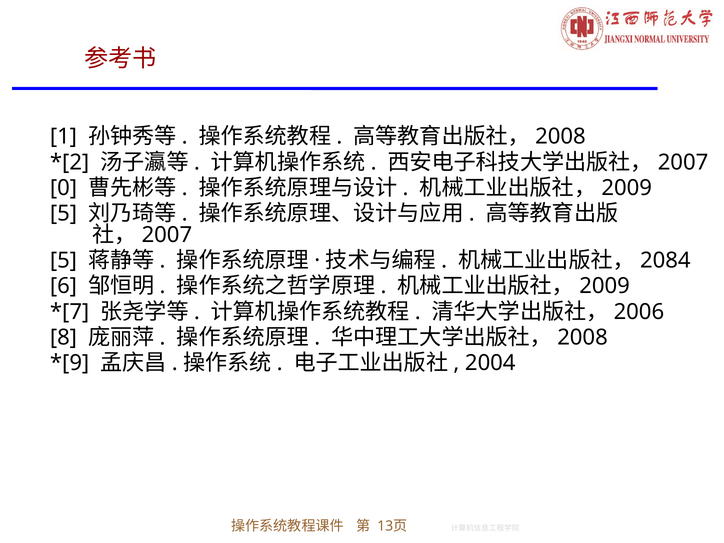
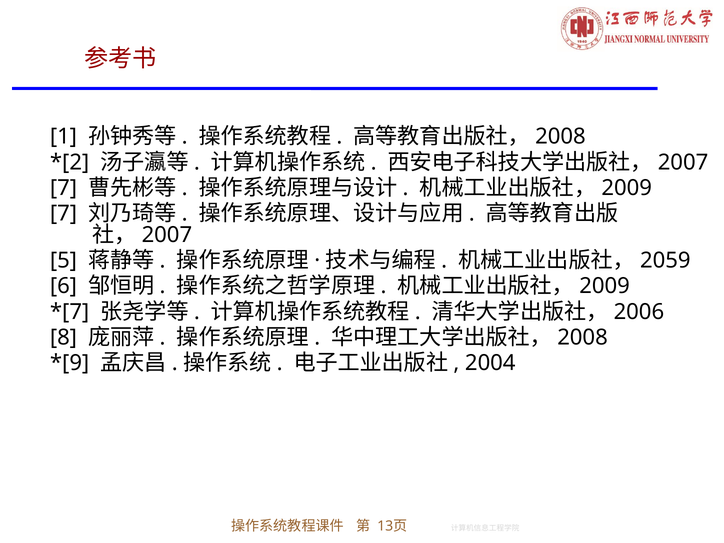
0 at (64, 188): 0 -> 7
5 at (64, 214): 5 -> 7
2084: 2084 -> 2059
